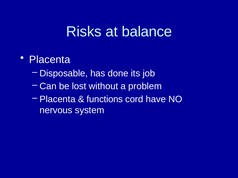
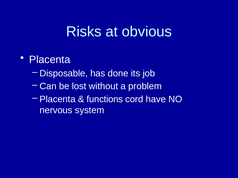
balance: balance -> obvious
